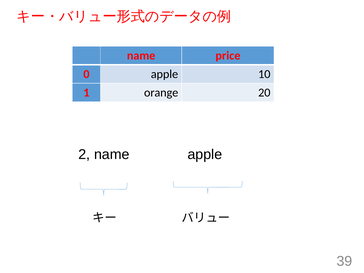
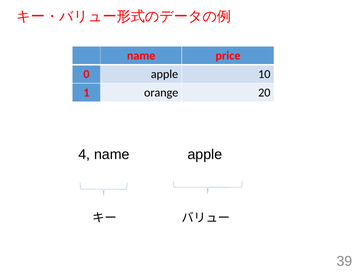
2: 2 -> 4
